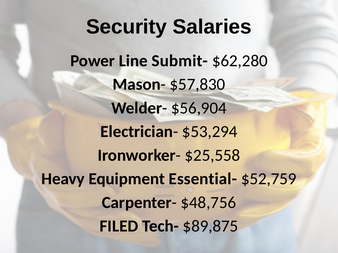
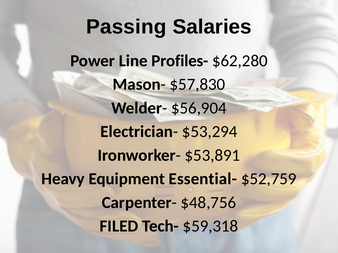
Security: Security -> Passing
Submit-: Submit- -> Profiles-
$25,558: $25,558 -> $53,891
$89,875: $89,875 -> $59,318
